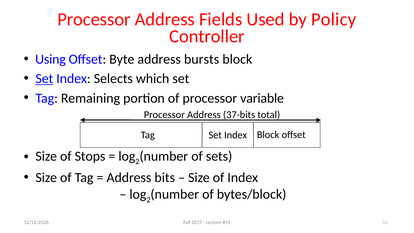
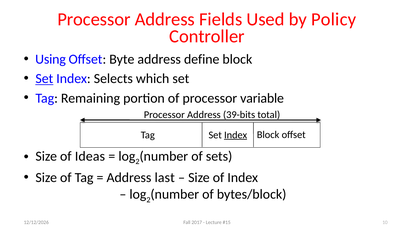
bursts: bursts -> define
37-bits: 37-bits -> 39-bits
Index at (236, 135) underline: none -> present
Stops: Stops -> Ideas
bits: bits -> last
